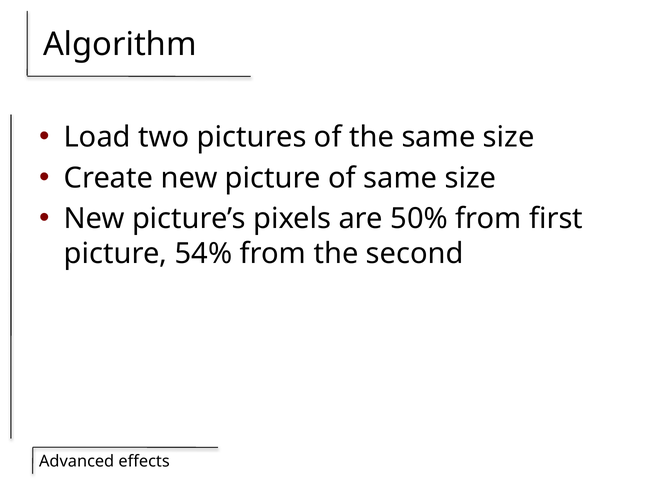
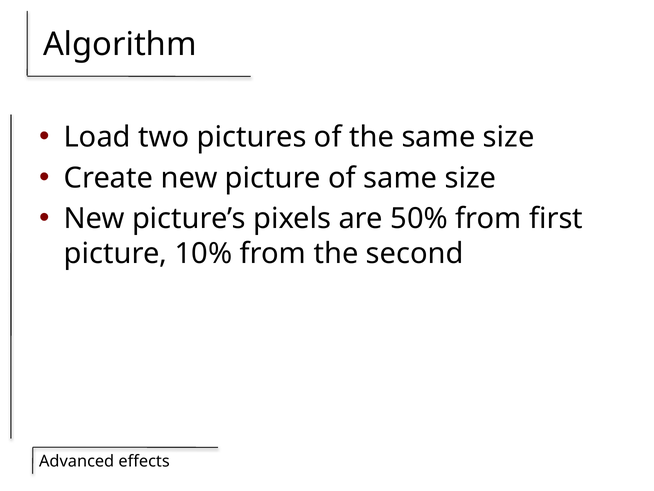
54%: 54% -> 10%
